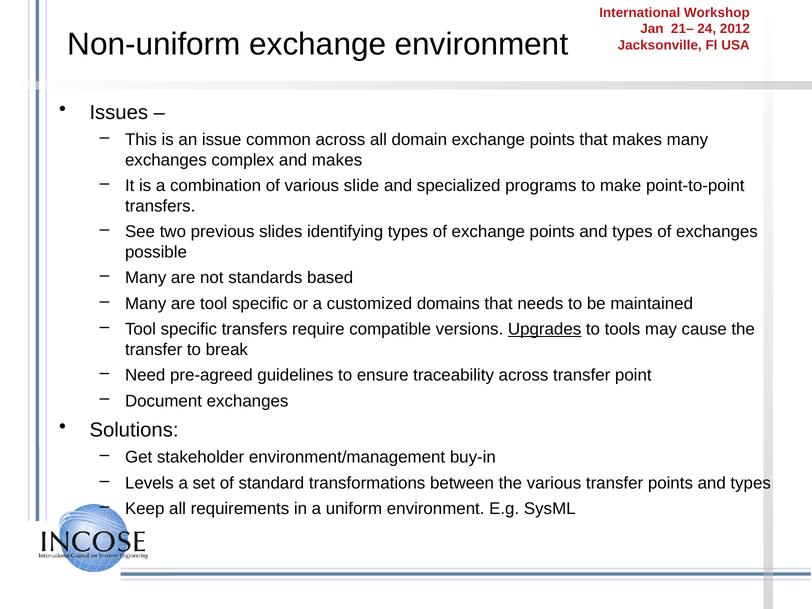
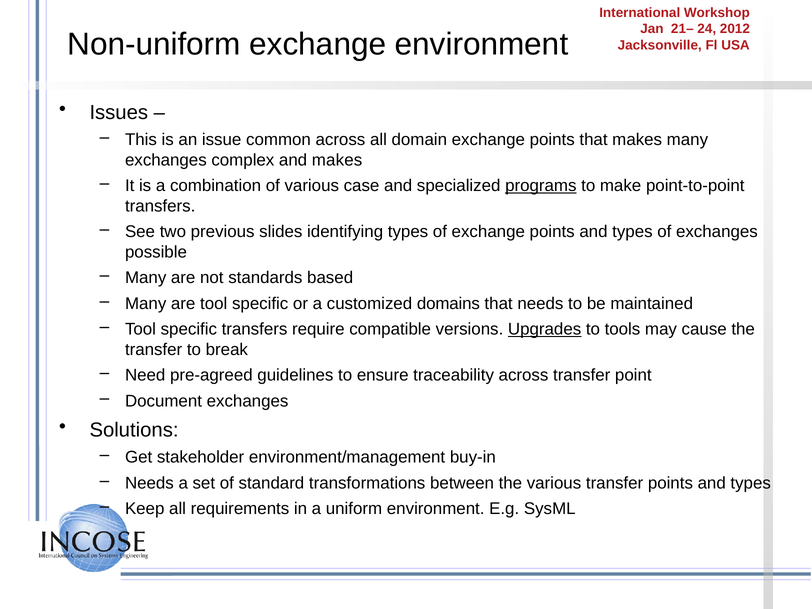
slide: slide -> case
programs underline: none -> present
Levels at (149, 483): Levels -> Needs
